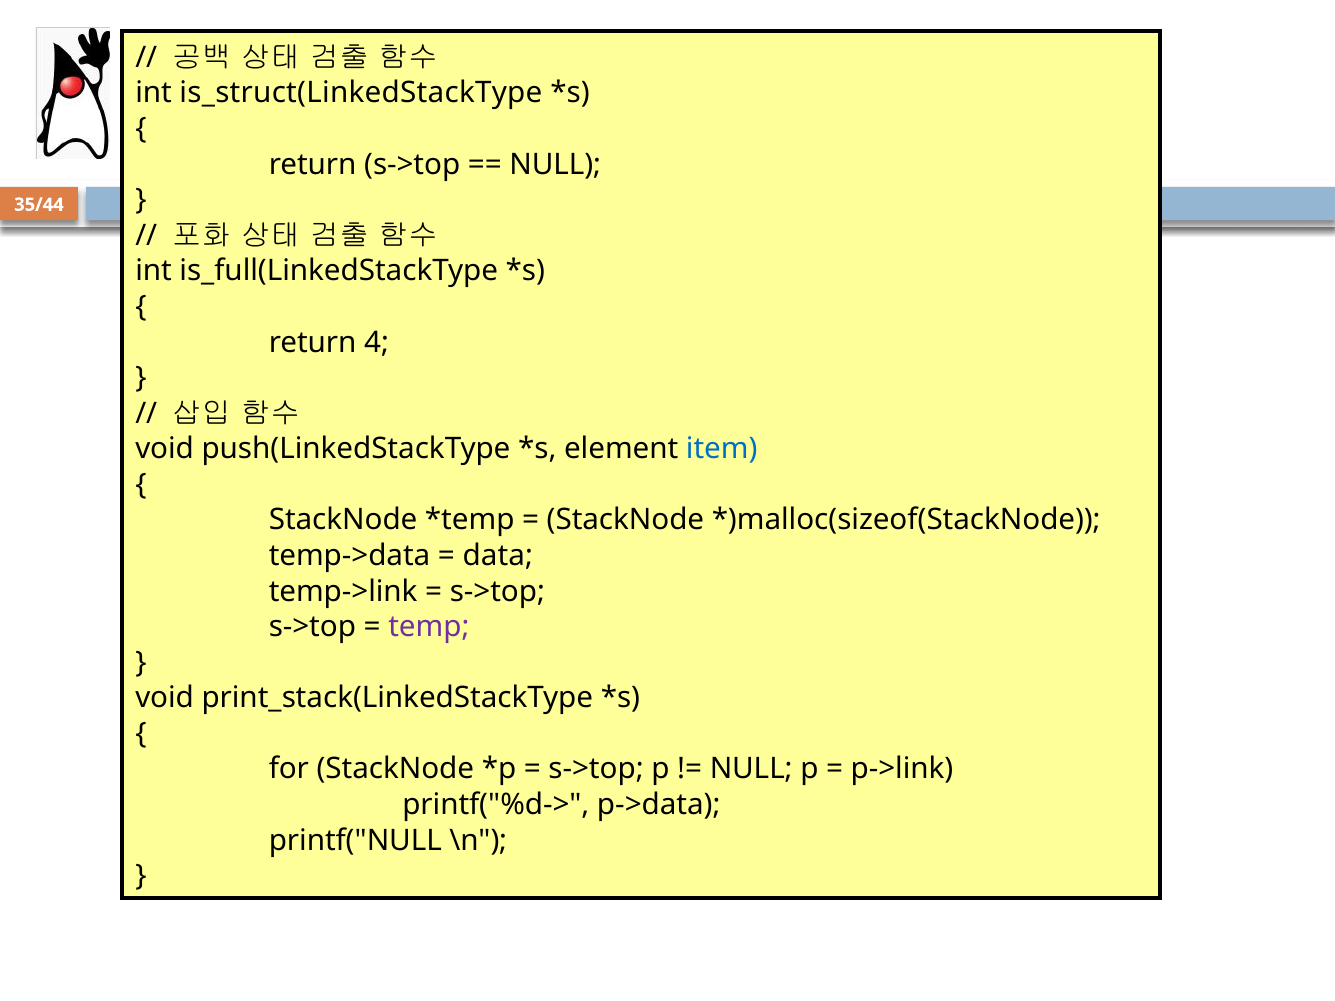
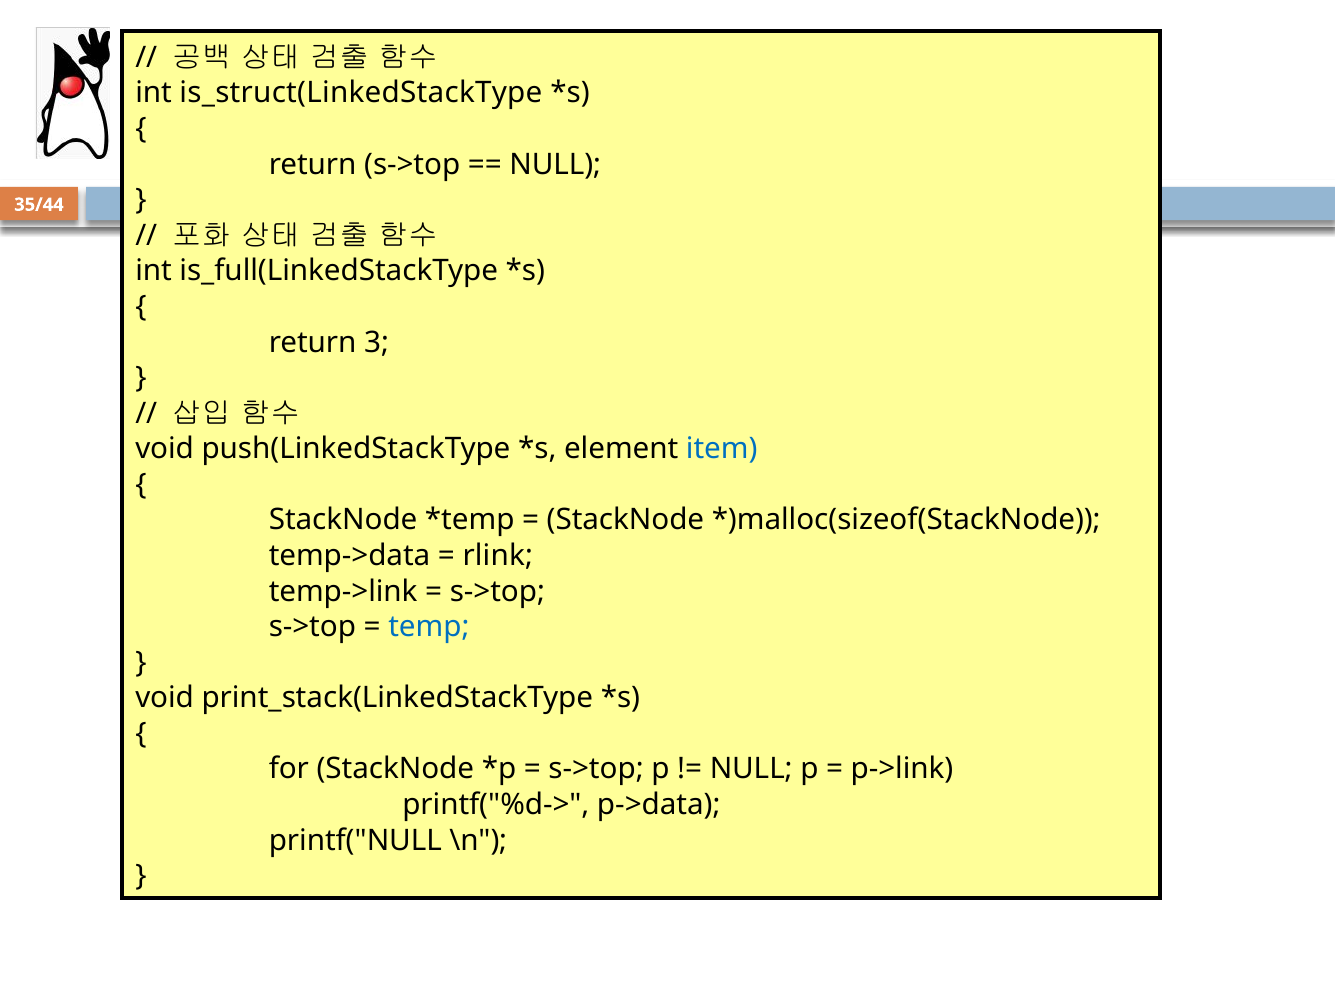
4: 4 -> 3
data: data -> rlink
temp colour: purple -> blue
